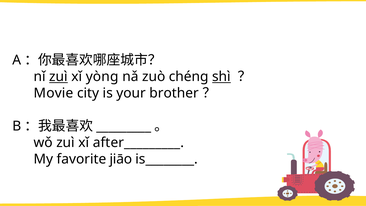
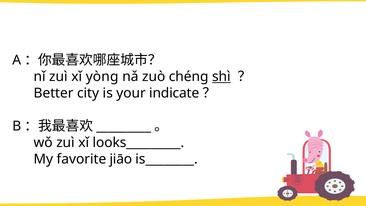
zuì at (58, 77) underline: present -> none
Movie: Movie -> Better
brother: brother -> indicate
after_________: after_________ -> looks_________
